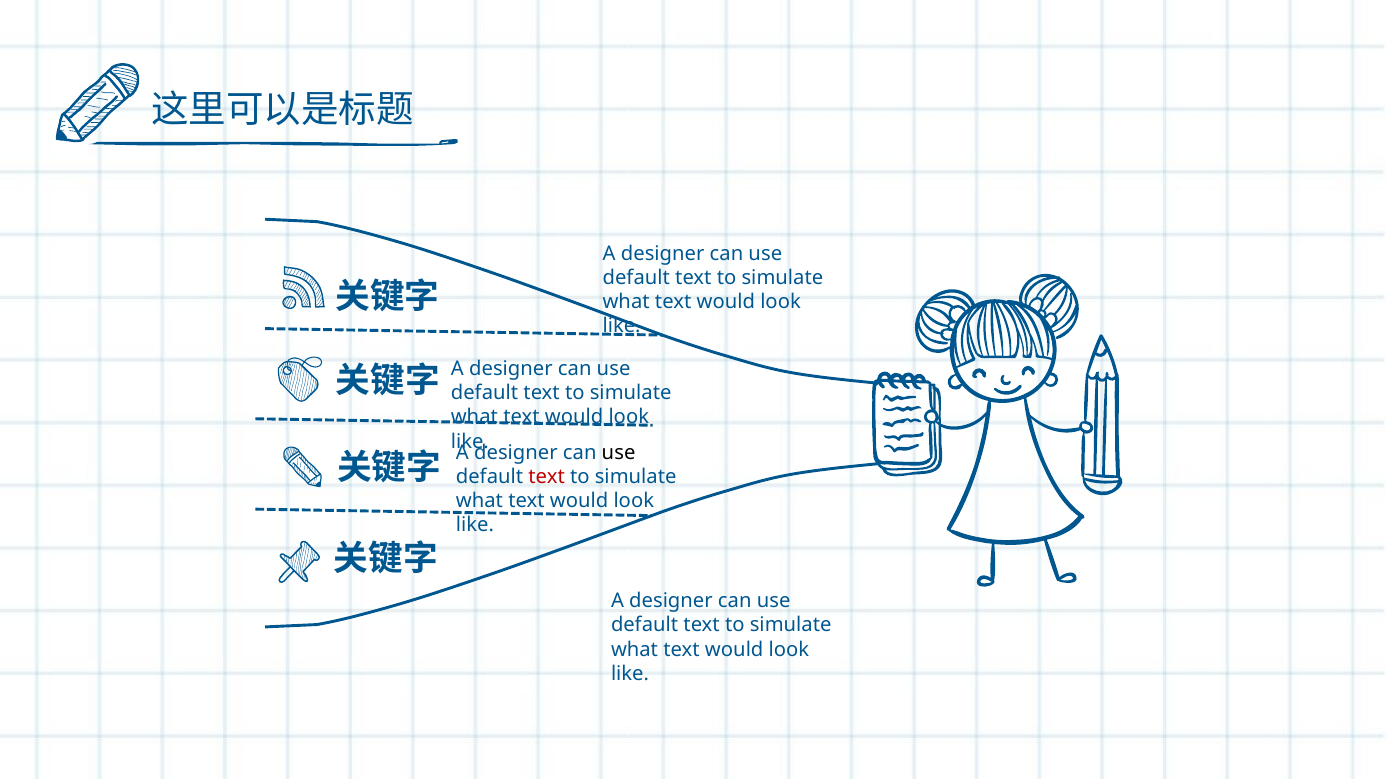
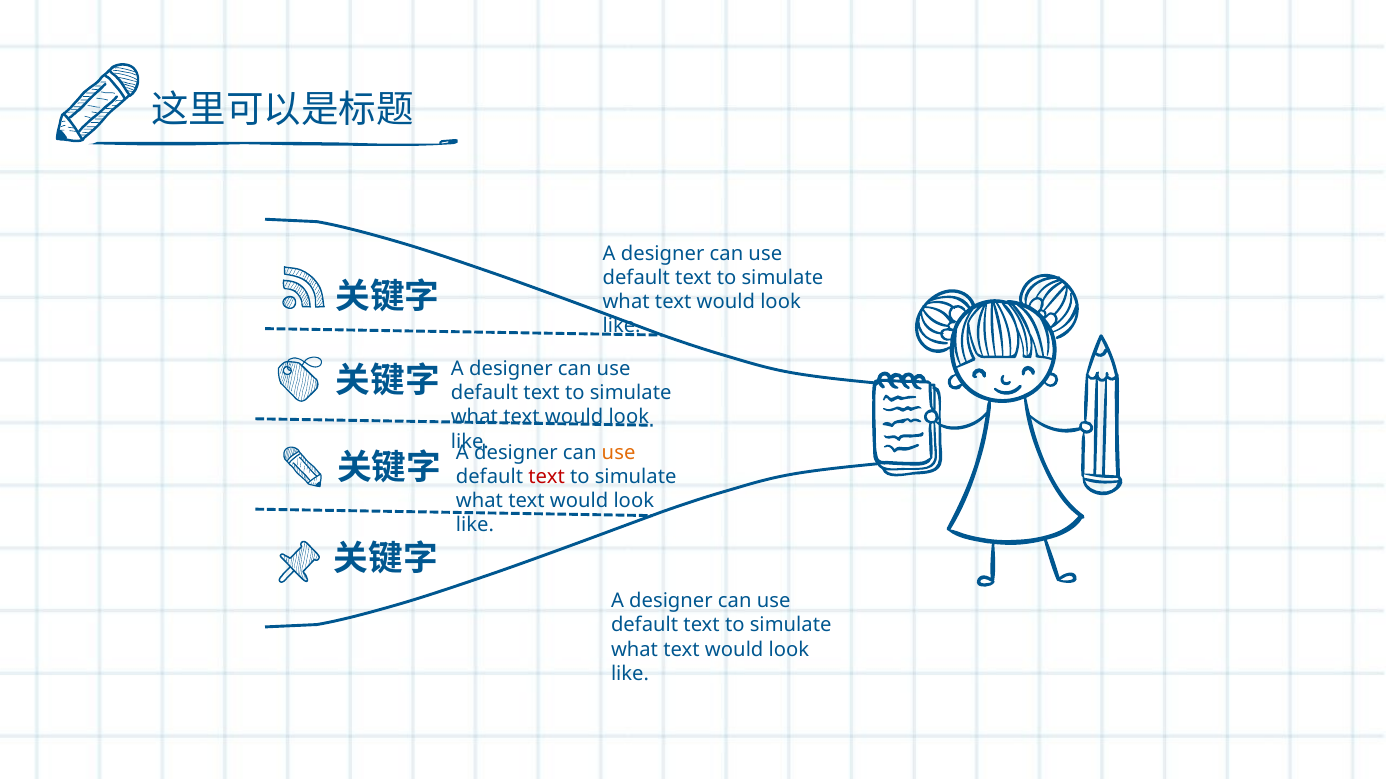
use at (619, 453) colour: black -> orange
